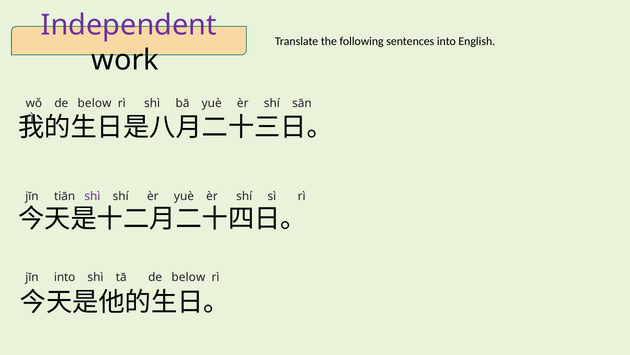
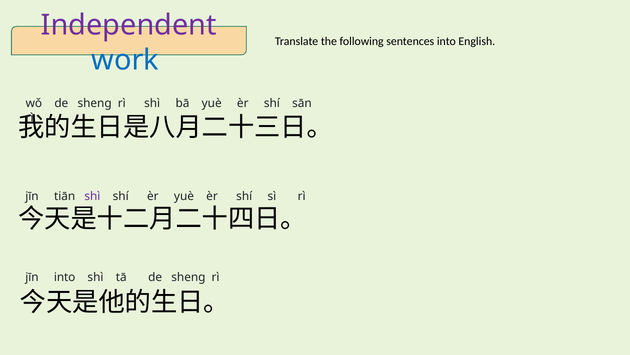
work colour: black -> blue
wǒ de below: below -> sheng
tā de below: below -> sheng
